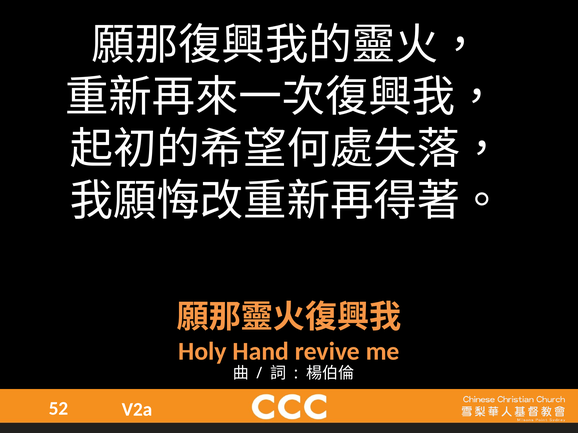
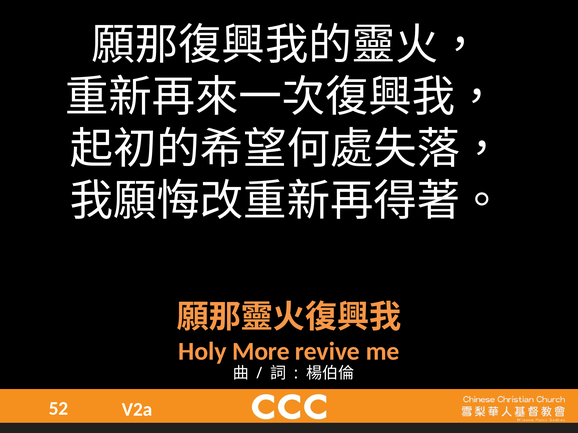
Hand: Hand -> More
